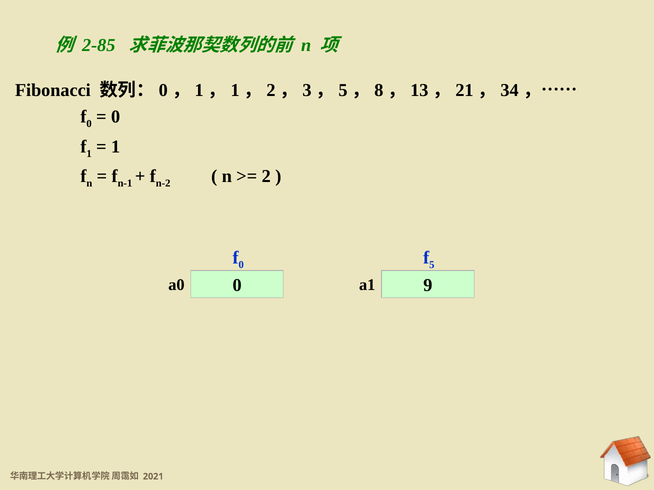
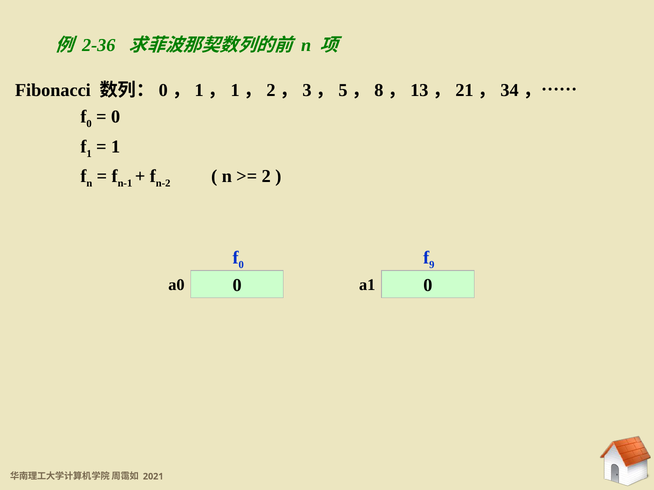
2-85: 2-85 -> 2-36
5: 5 -> 9
a0 9: 9 -> 0
